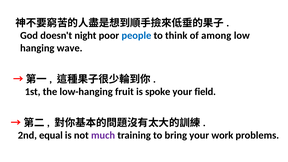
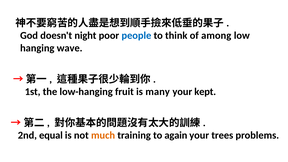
spoke: spoke -> many
field: field -> kept
much colour: purple -> orange
bring: bring -> again
work: work -> trees
